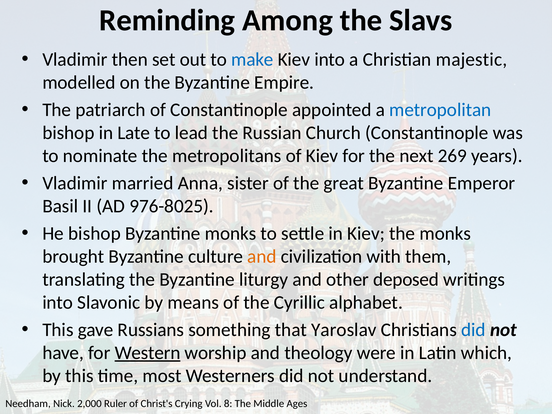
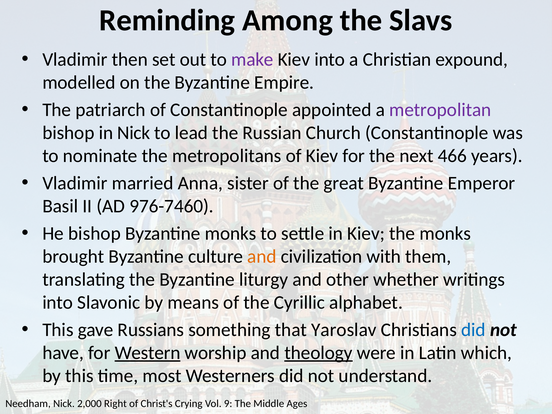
make colour: blue -> purple
majestic: majestic -> expound
metropolitan colour: blue -> purple
in Late: Late -> Nick
269: 269 -> 466
976-8025: 976-8025 -> 976-7460
deposed: deposed -> whether
theology underline: none -> present
Ruler: Ruler -> Right
8: 8 -> 9
